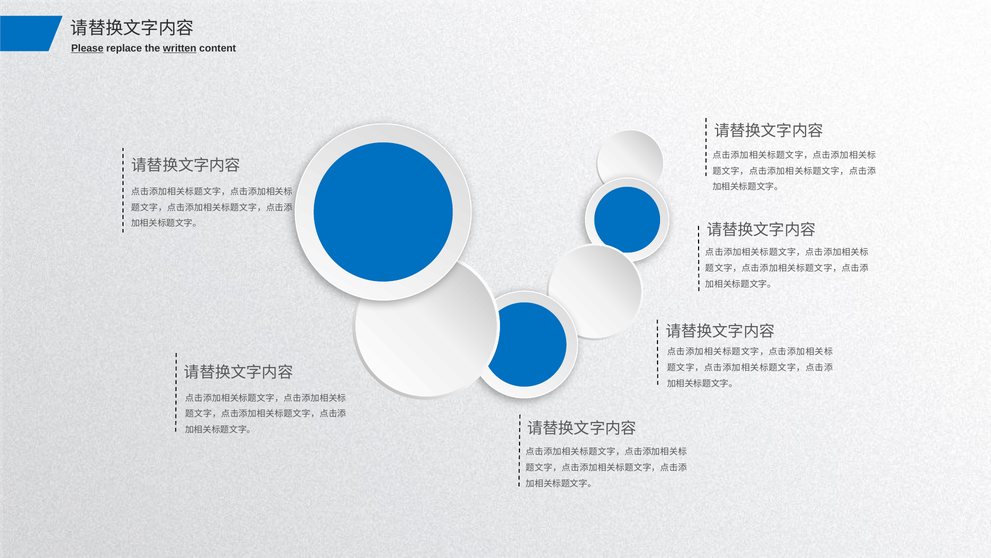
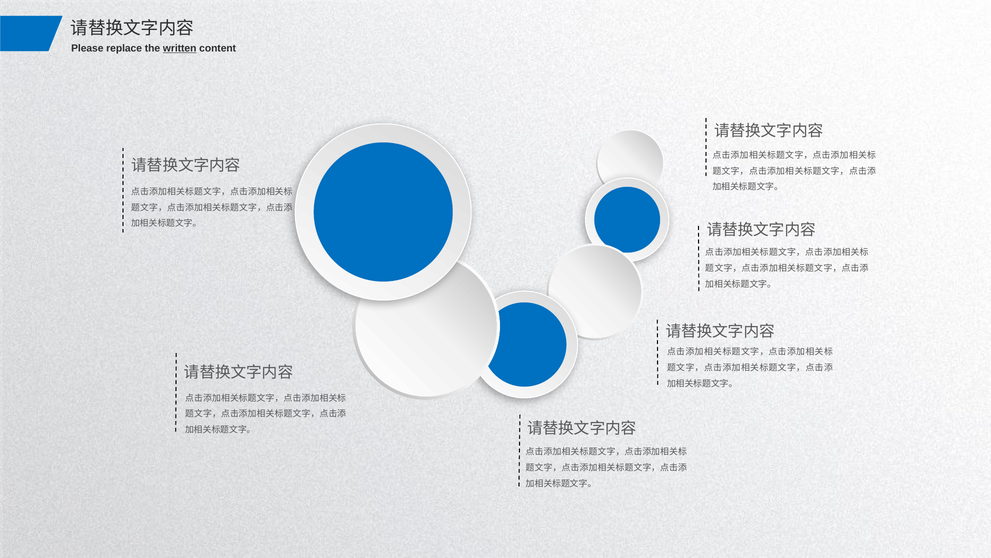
Please underline: present -> none
